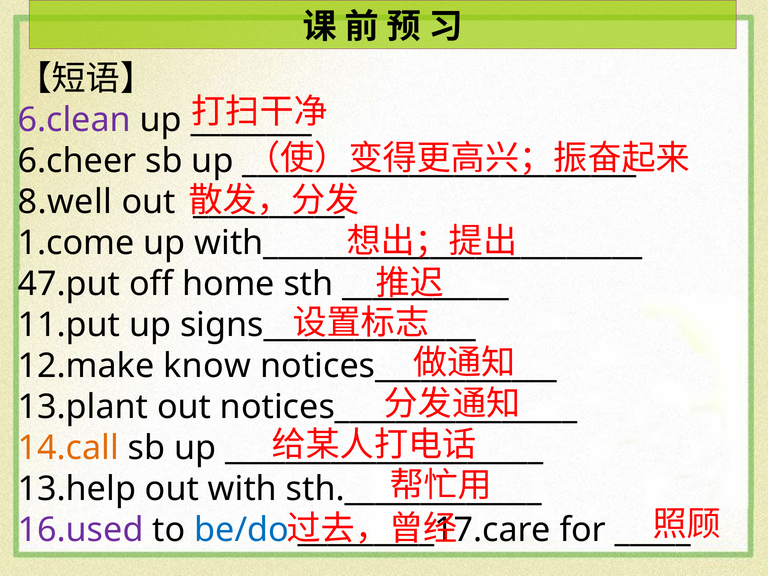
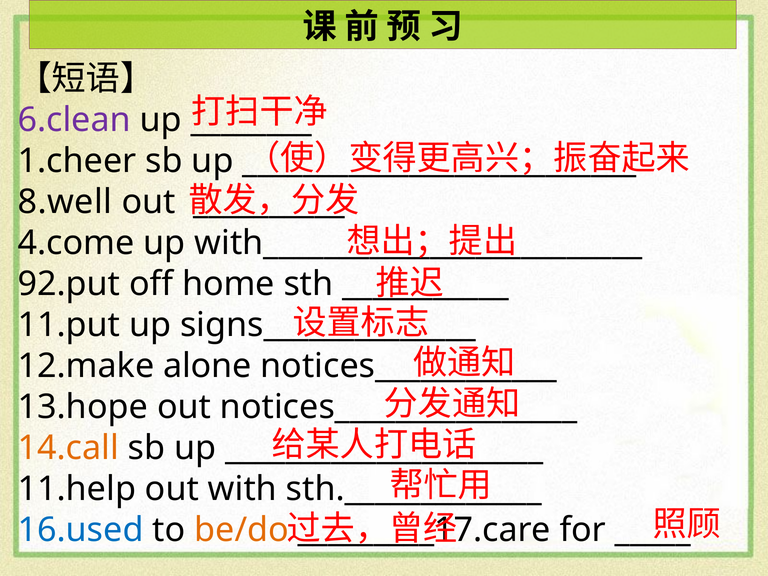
6.cheer: 6.cheer -> 1.cheer
1.come: 1.come -> 4.come
47.put: 47.put -> 92.put
know: know -> alone
13.plant: 13.plant -> 13.hope
13.help: 13.help -> 11.help
16.used colour: purple -> blue
be/do colour: blue -> orange
